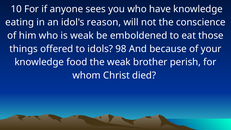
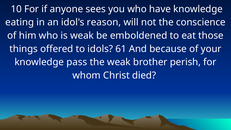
98: 98 -> 61
food: food -> pass
